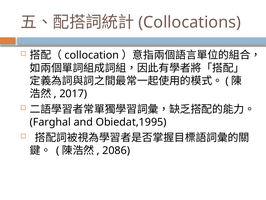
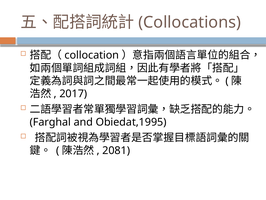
2086: 2086 -> 2081
